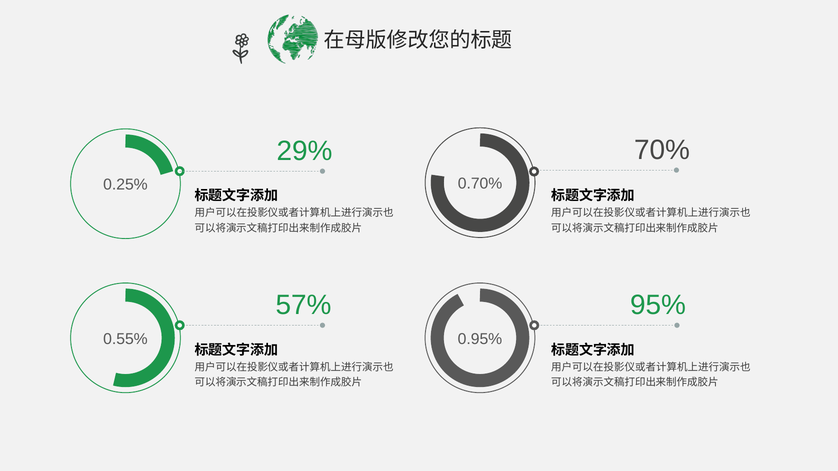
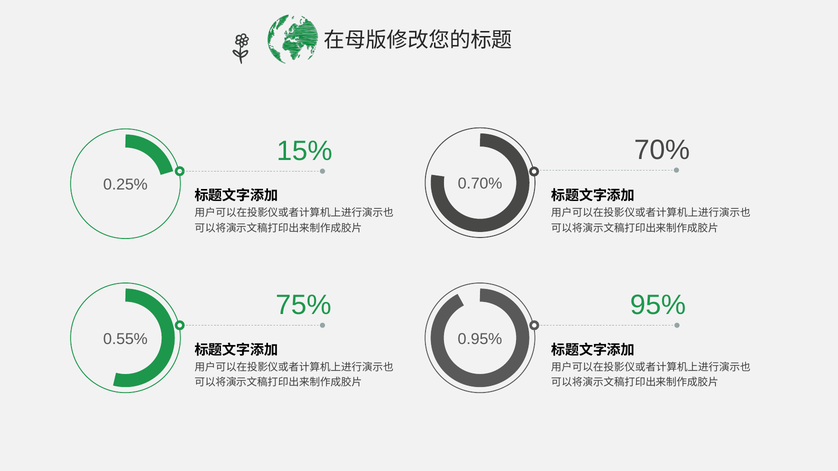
29%: 29% -> 15%
57%: 57% -> 75%
